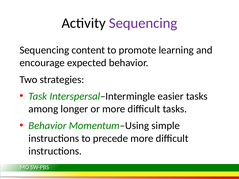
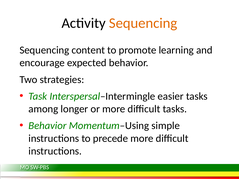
Sequencing at (143, 23) colour: purple -> orange
